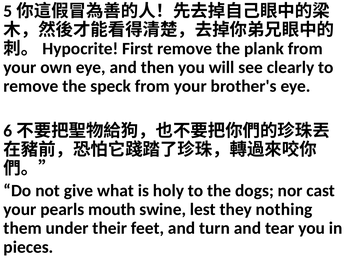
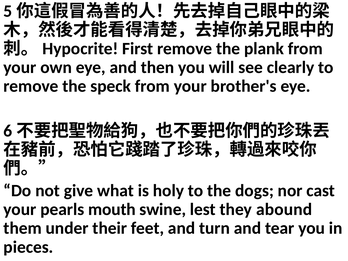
nothing: nothing -> abound
